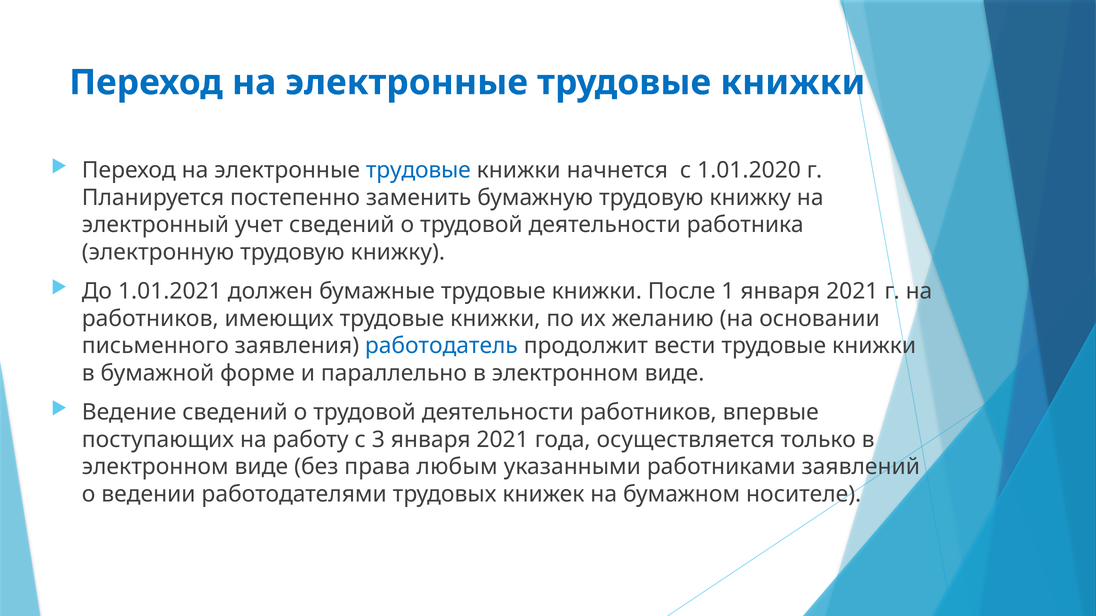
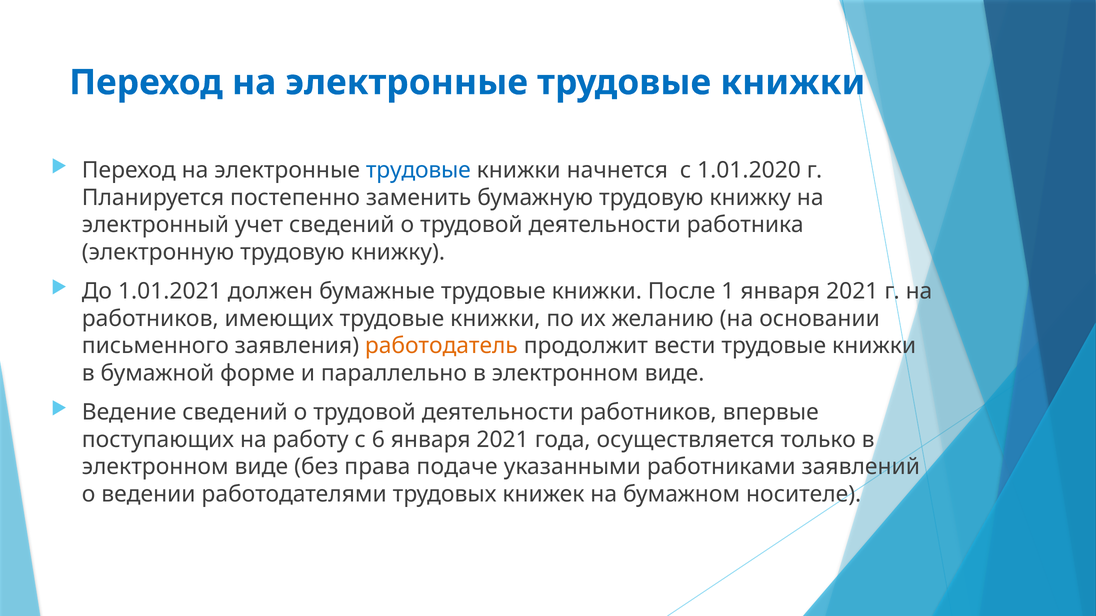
работодатель colour: blue -> orange
3: 3 -> 6
любым: любым -> подаче
